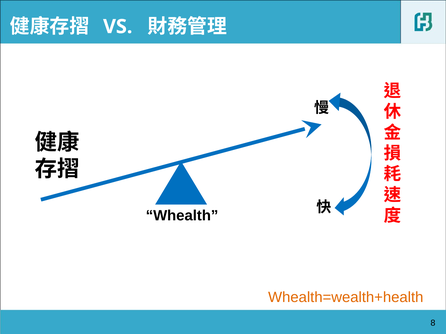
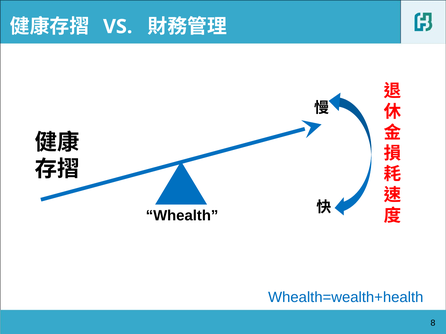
Whealth=wealth+health colour: orange -> blue
